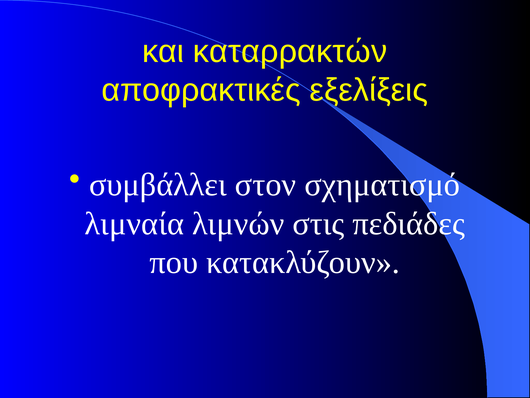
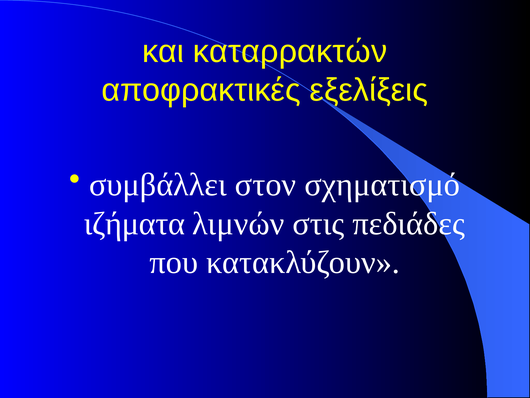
λιμναία: λιμναία -> ιζήματα
